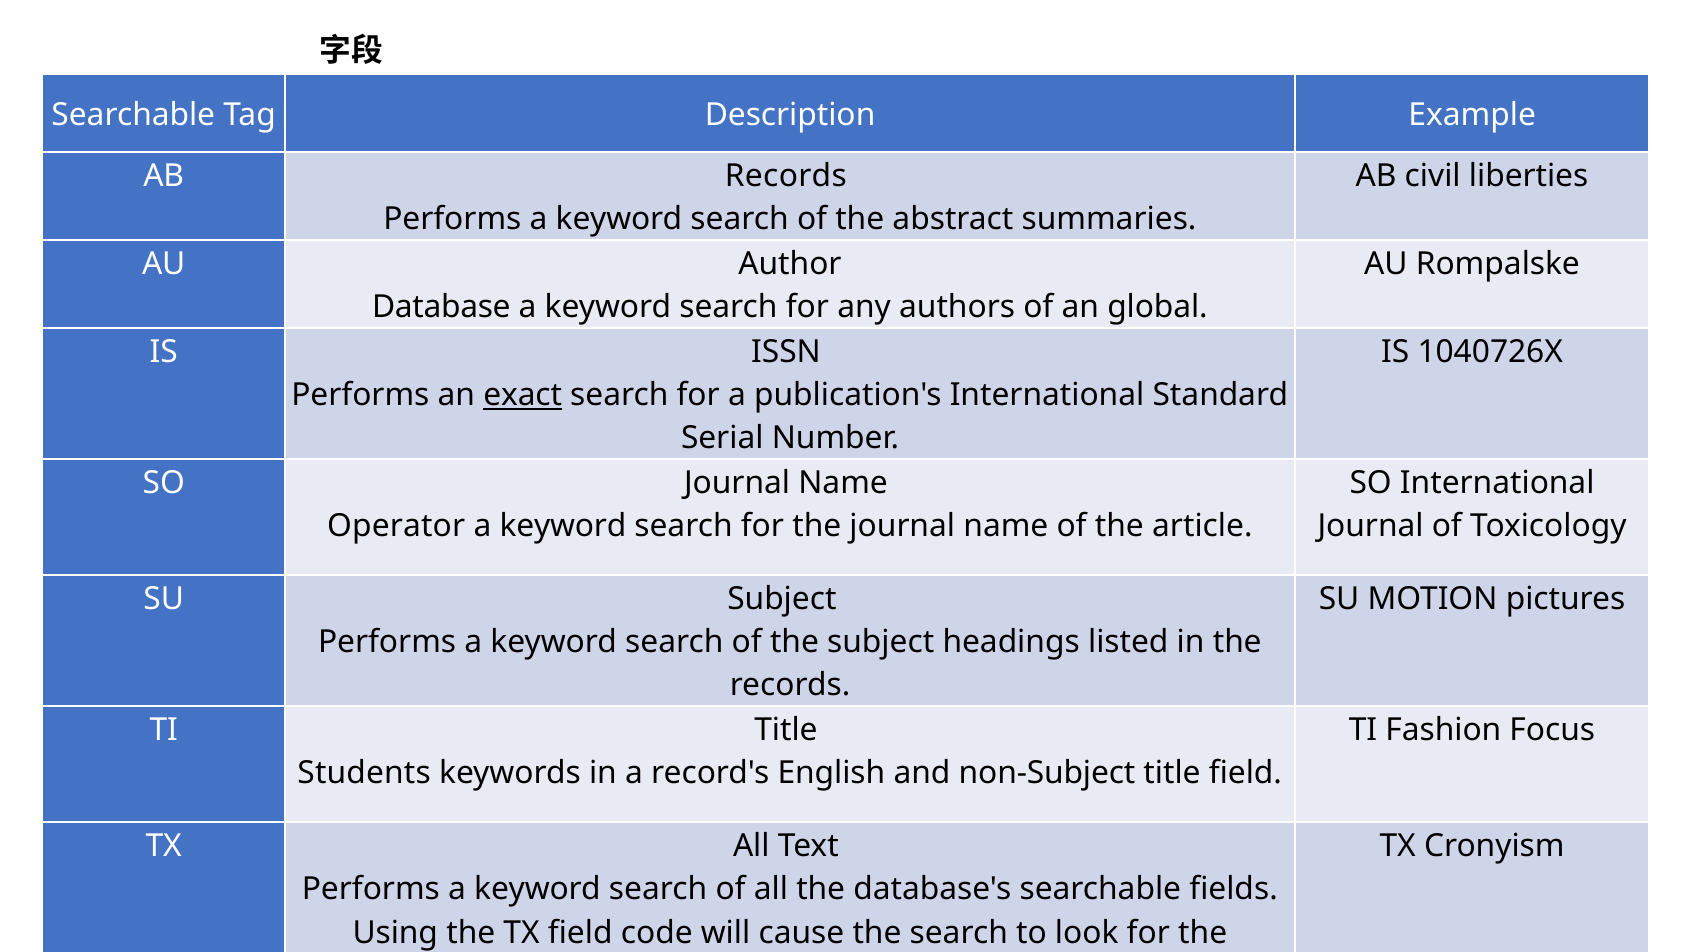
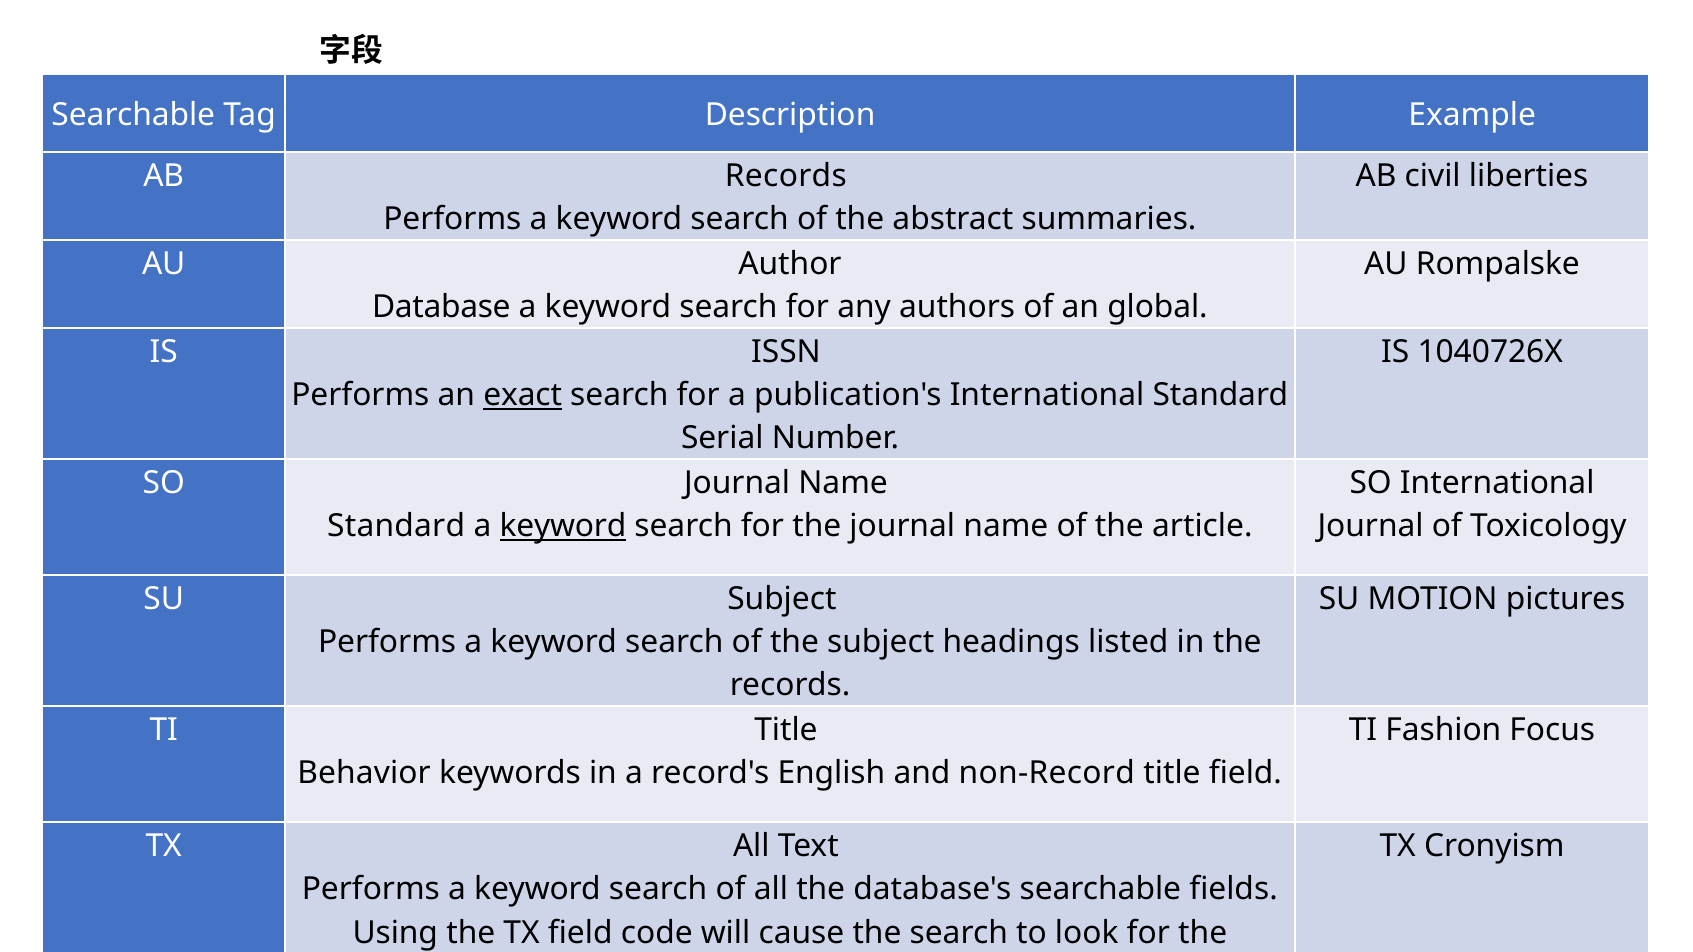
Operator at (396, 527): Operator -> Standard
keyword at (563, 527) underline: none -> present
Students: Students -> Behavior
non-Subject: non-Subject -> non-Record
